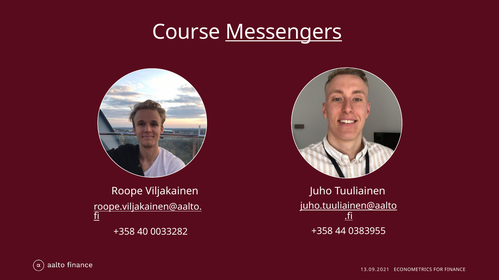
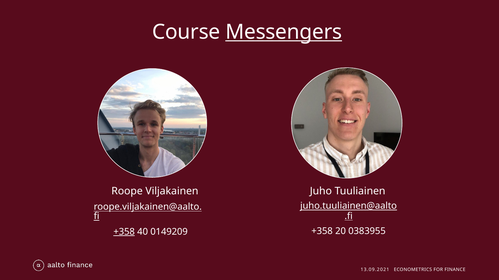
44: 44 -> 20
+358 at (124, 232) underline: none -> present
0033282: 0033282 -> 0149209
